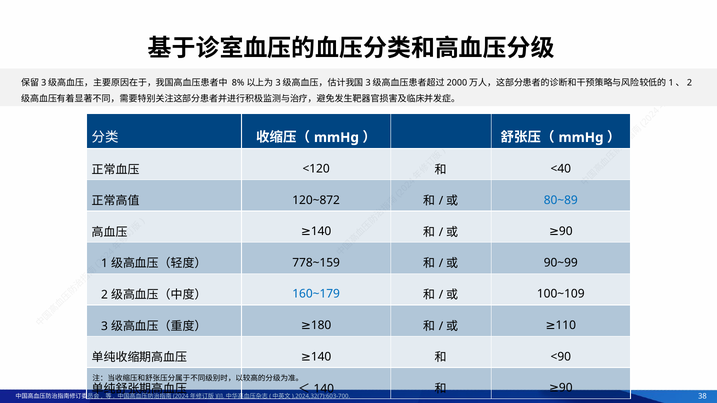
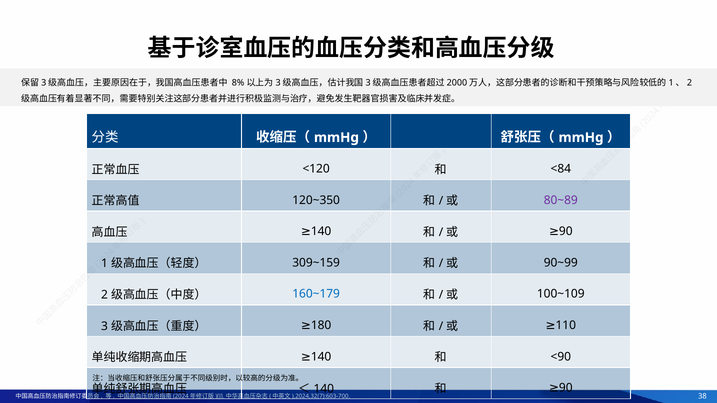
<40: <40 -> <84
120~872: 120~872 -> 120~350
80~89 colour: blue -> purple
778~159: 778~159 -> 309~159
